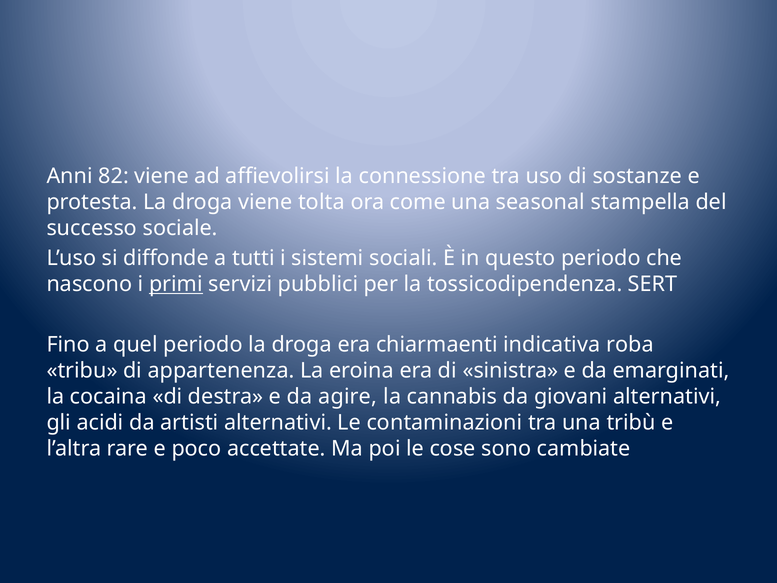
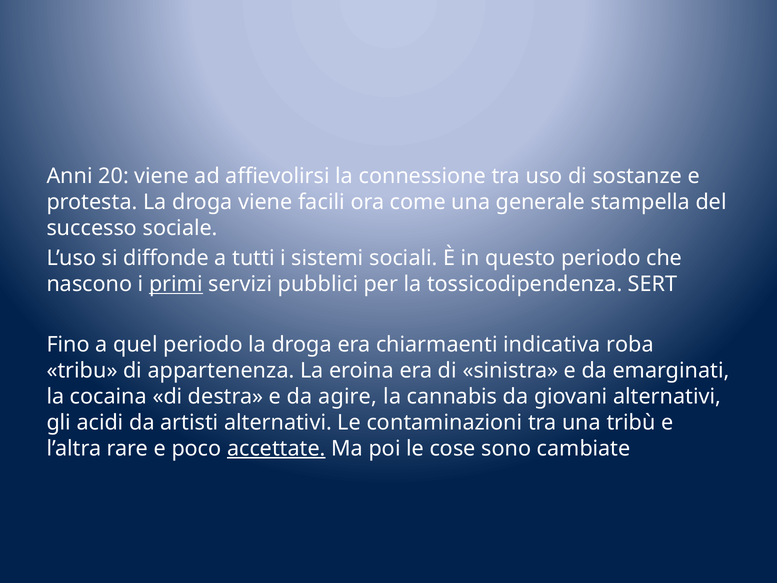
82: 82 -> 20
tolta: tolta -> facili
seasonal: seasonal -> generale
accettate underline: none -> present
